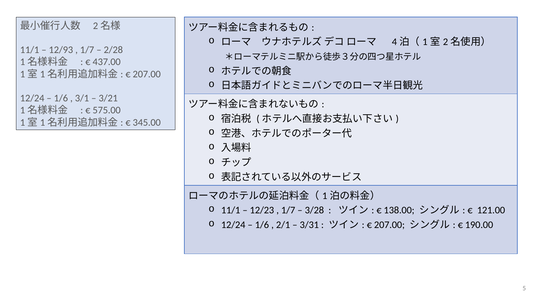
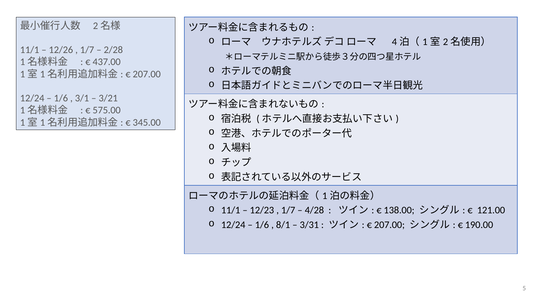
12/93: 12/93 -> 12/26
3/28: 3/28 -> 4/28
2/1: 2/1 -> 8/1
